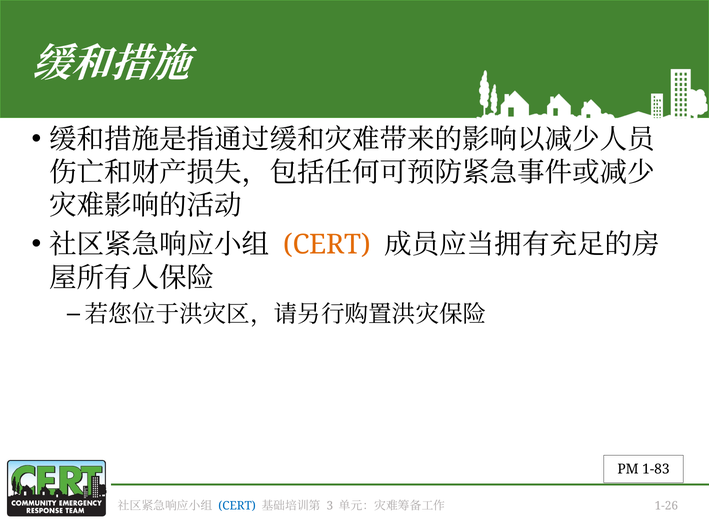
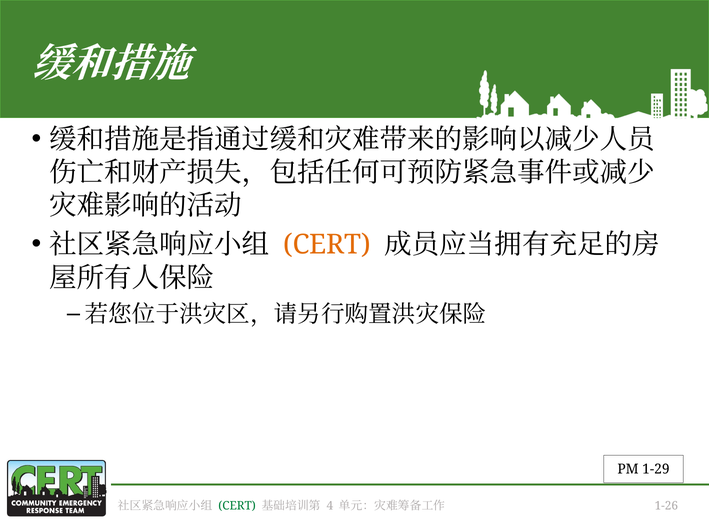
1-83: 1-83 -> 1-29
CERT at (237, 507) colour: blue -> green
3: 3 -> 4
